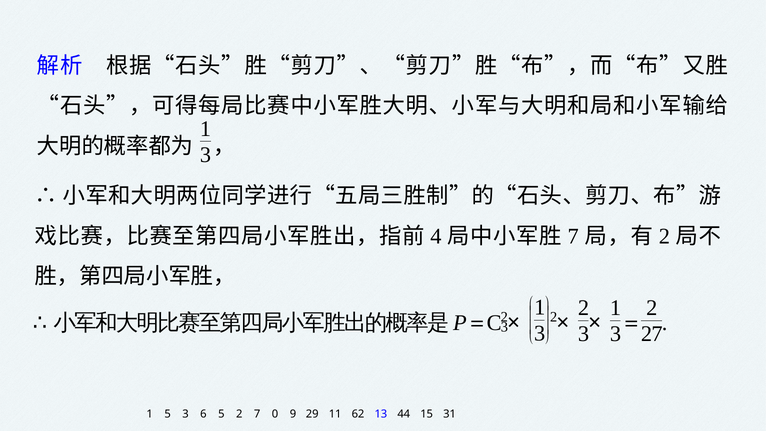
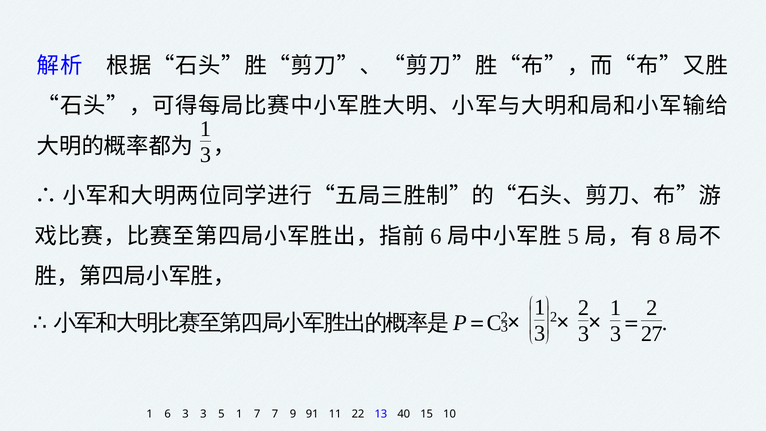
4 at (436, 236): 4 -> 6
7 at (573, 236): 7 -> 5
2 at (664, 236): 2 -> 8
1 5: 5 -> 6
3 6: 6 -> 3
5 2: 2 -> 1
7 0: 0 -> 7
29: 29 -> 91
62: 62 -> 22
44: 44 -> 40
31: 31 -> 10
